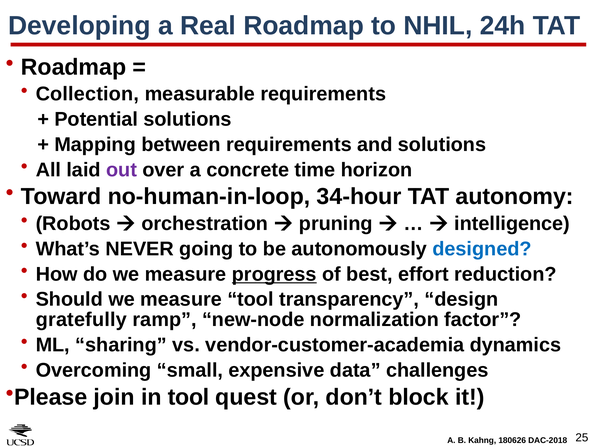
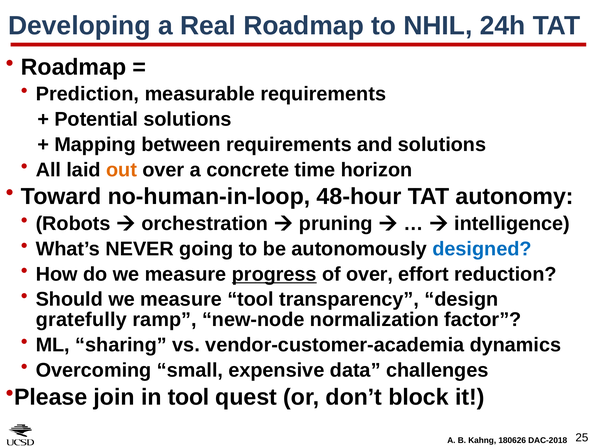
Collection: Collection -> Prediction
out colour: purple -> orange
34-hour: 34-hour -> 48-hour
of best: best -> over
